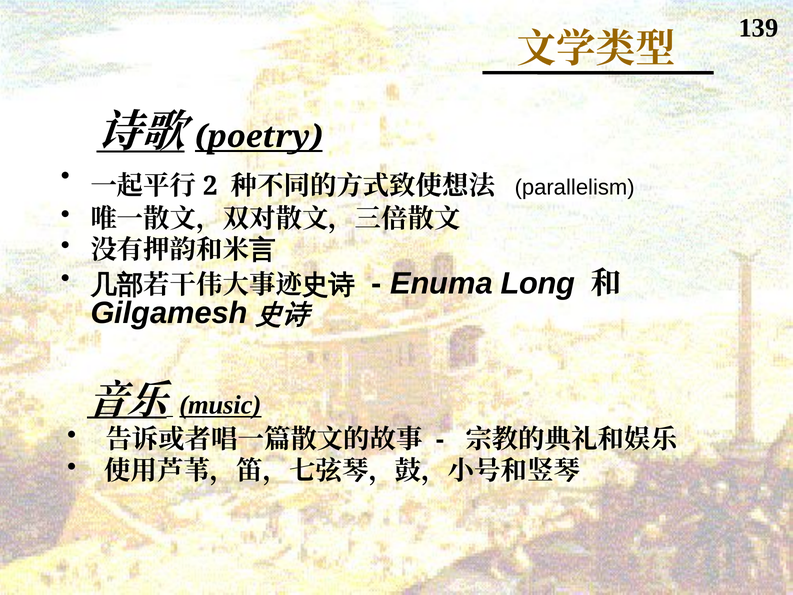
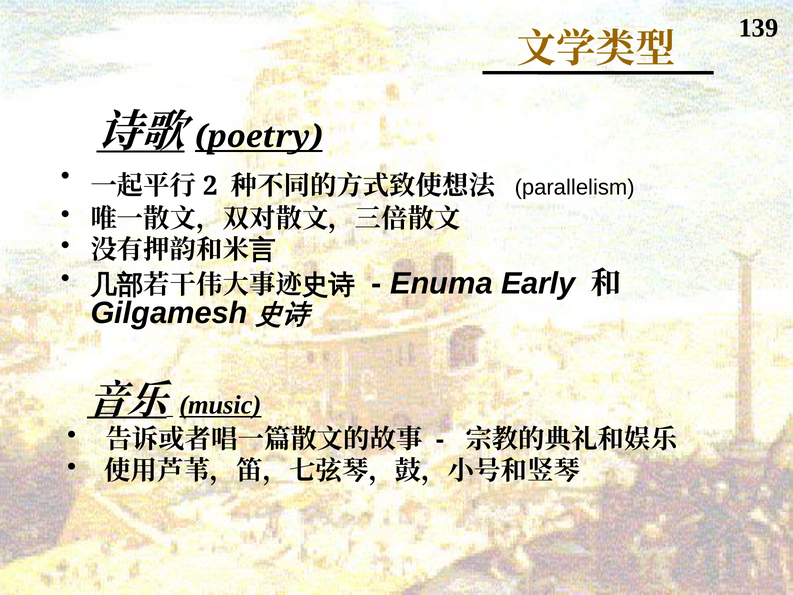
Long: Long -> Early
